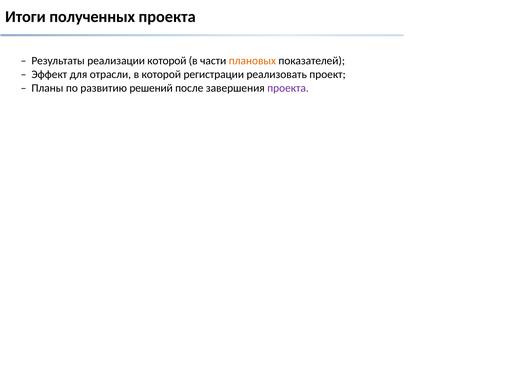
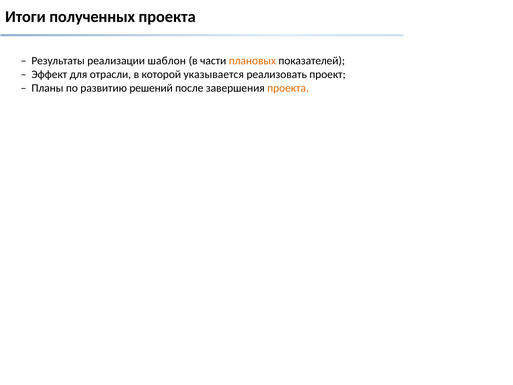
реализации которой: которой -> шаблон
регистрации: регистрации -> указывается
проекта at (288, 88) colour: purple -> orange
